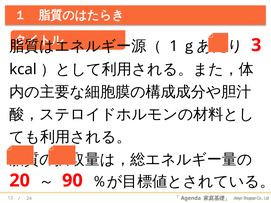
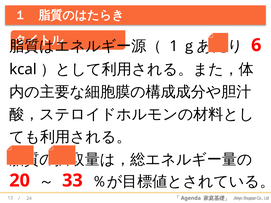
3: 3 -> 6
90: 90 -> 33
